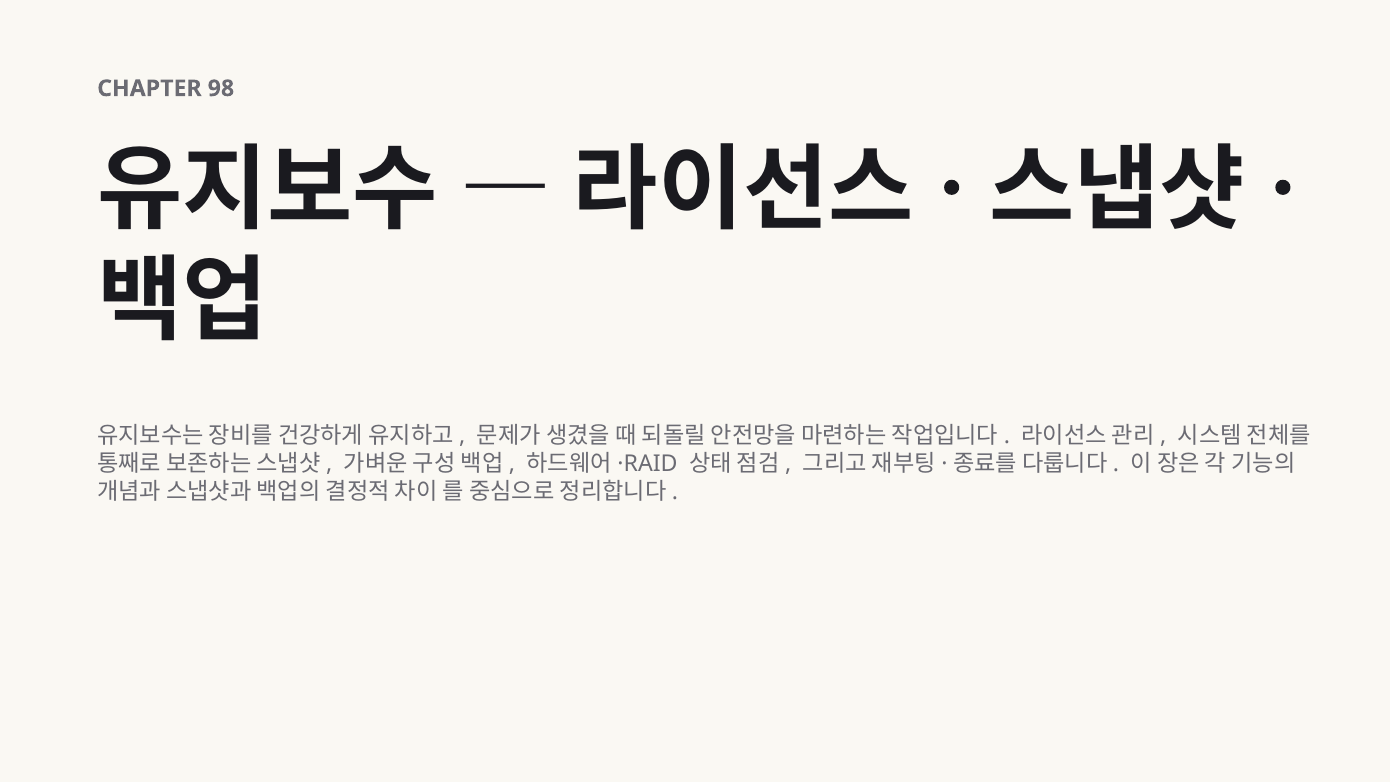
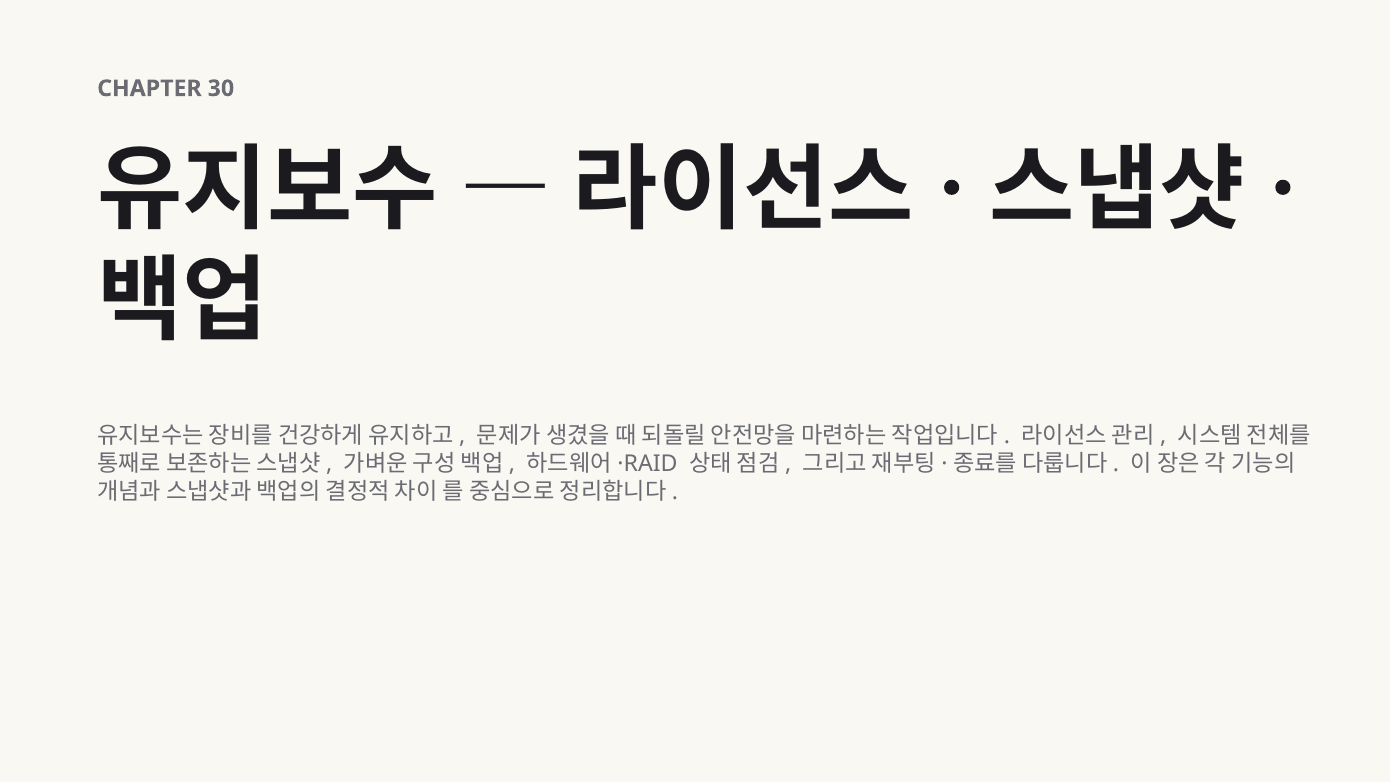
98: 98 -> 30
